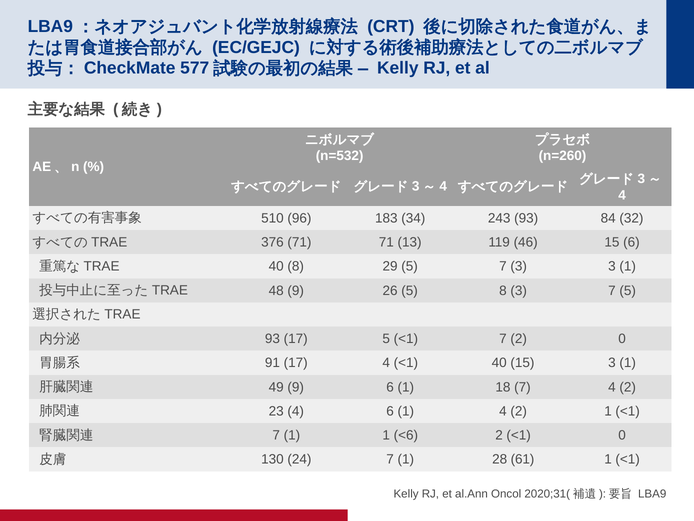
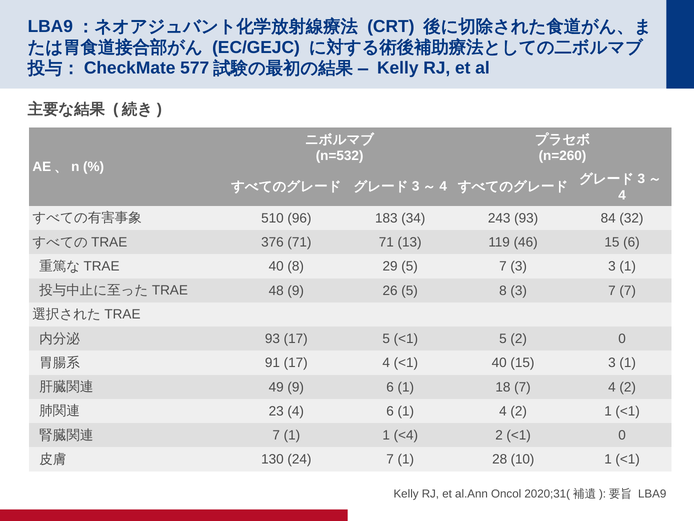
7 5: 5 -> 7
<1 7: 7 -> 5
<6: <6 -> <4
61: 61 -> 10
